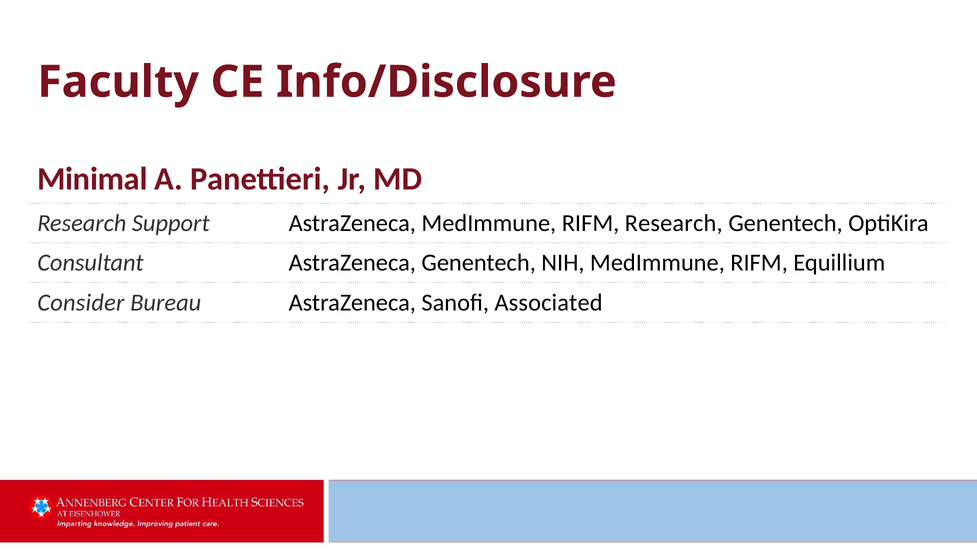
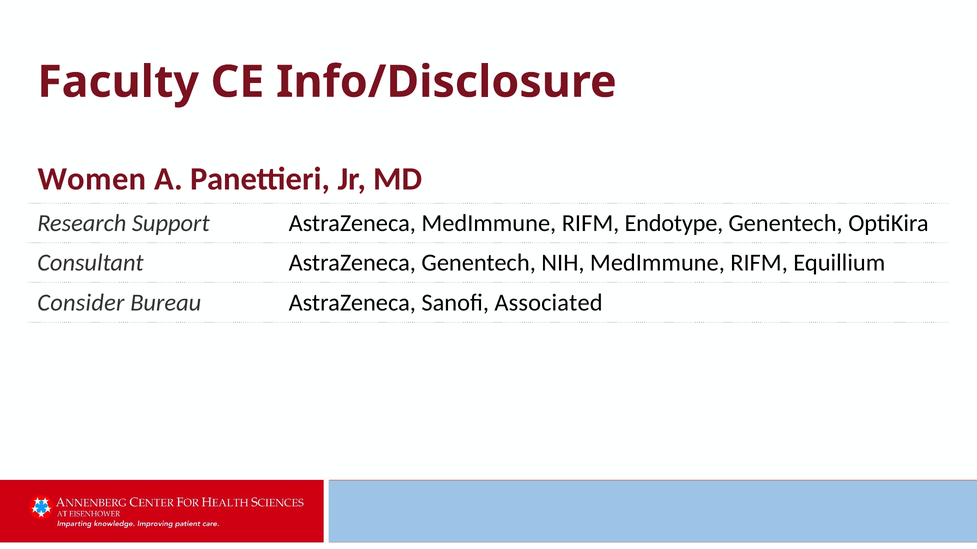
Minimal: Minimal -> Women
RIFM Research: Research -> Endotype
